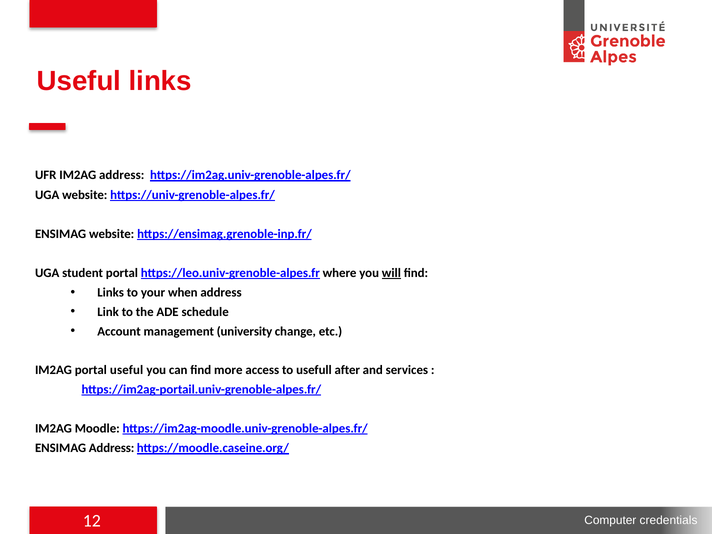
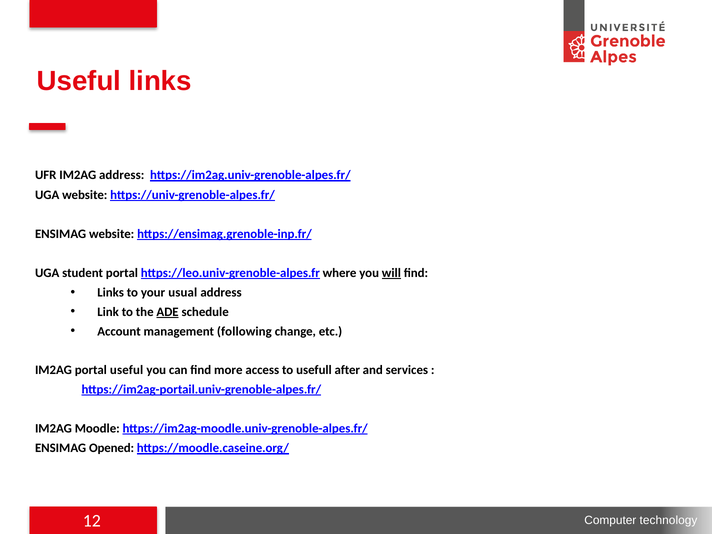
when: when -> usual
ADE underline: none -> present
university: university -> following
ENSIMAG Address: Address -> Opened
credentials: credentials -> technology
